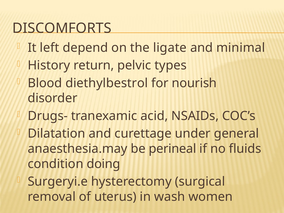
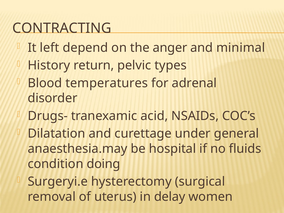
DISCOMFORTS: DISCOMFORTS -> CONTRACTING
ligate: ligate -> anger
diethylbestrol: diethylbestrol -> temperatures
nourish: nourish -> adrenal
perineal: perineal -> hospital
wash: wash -> delay
